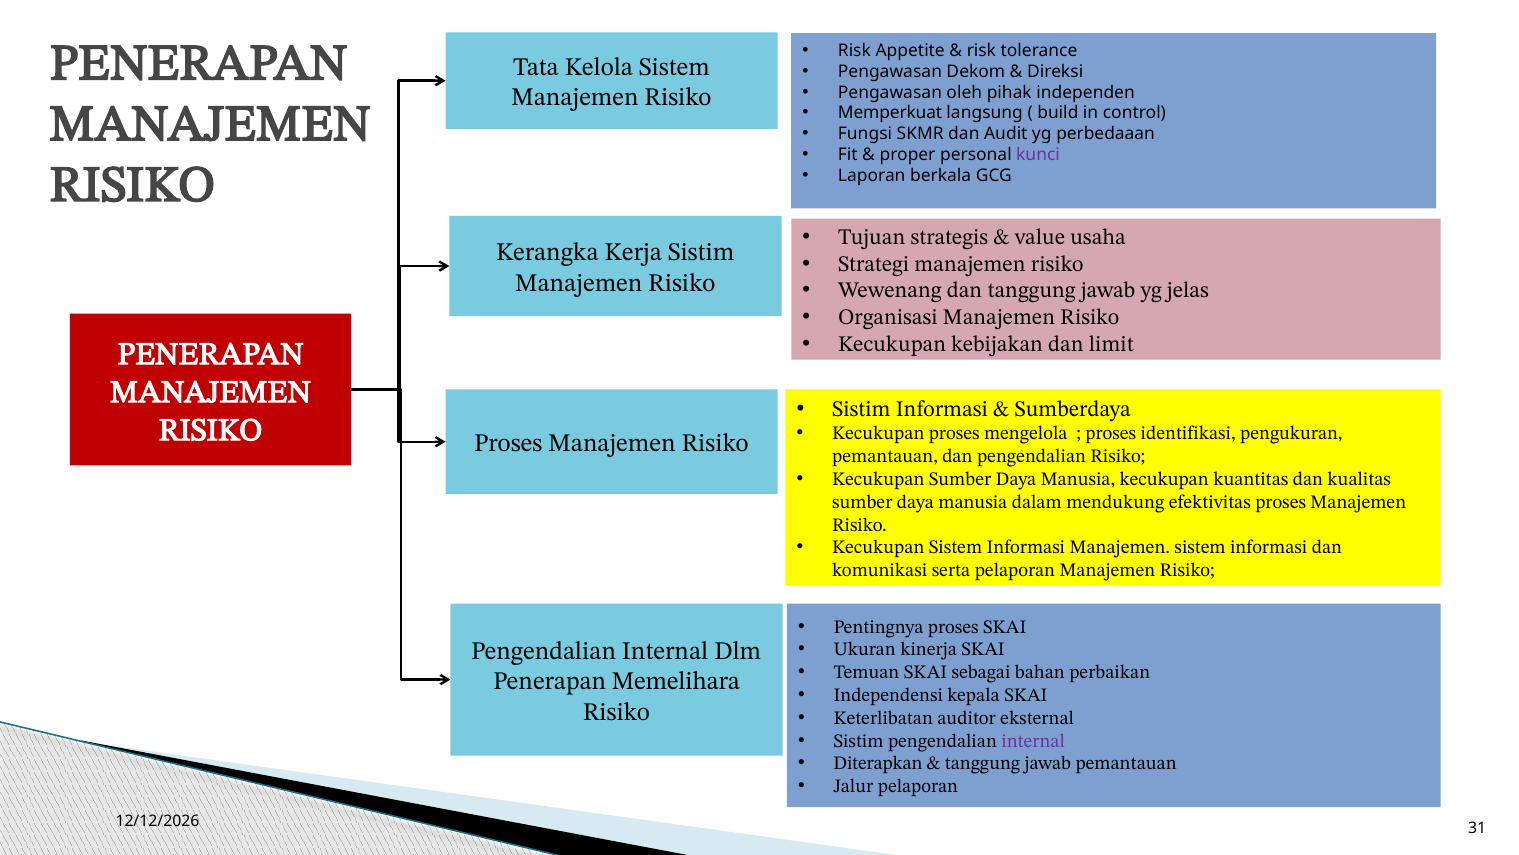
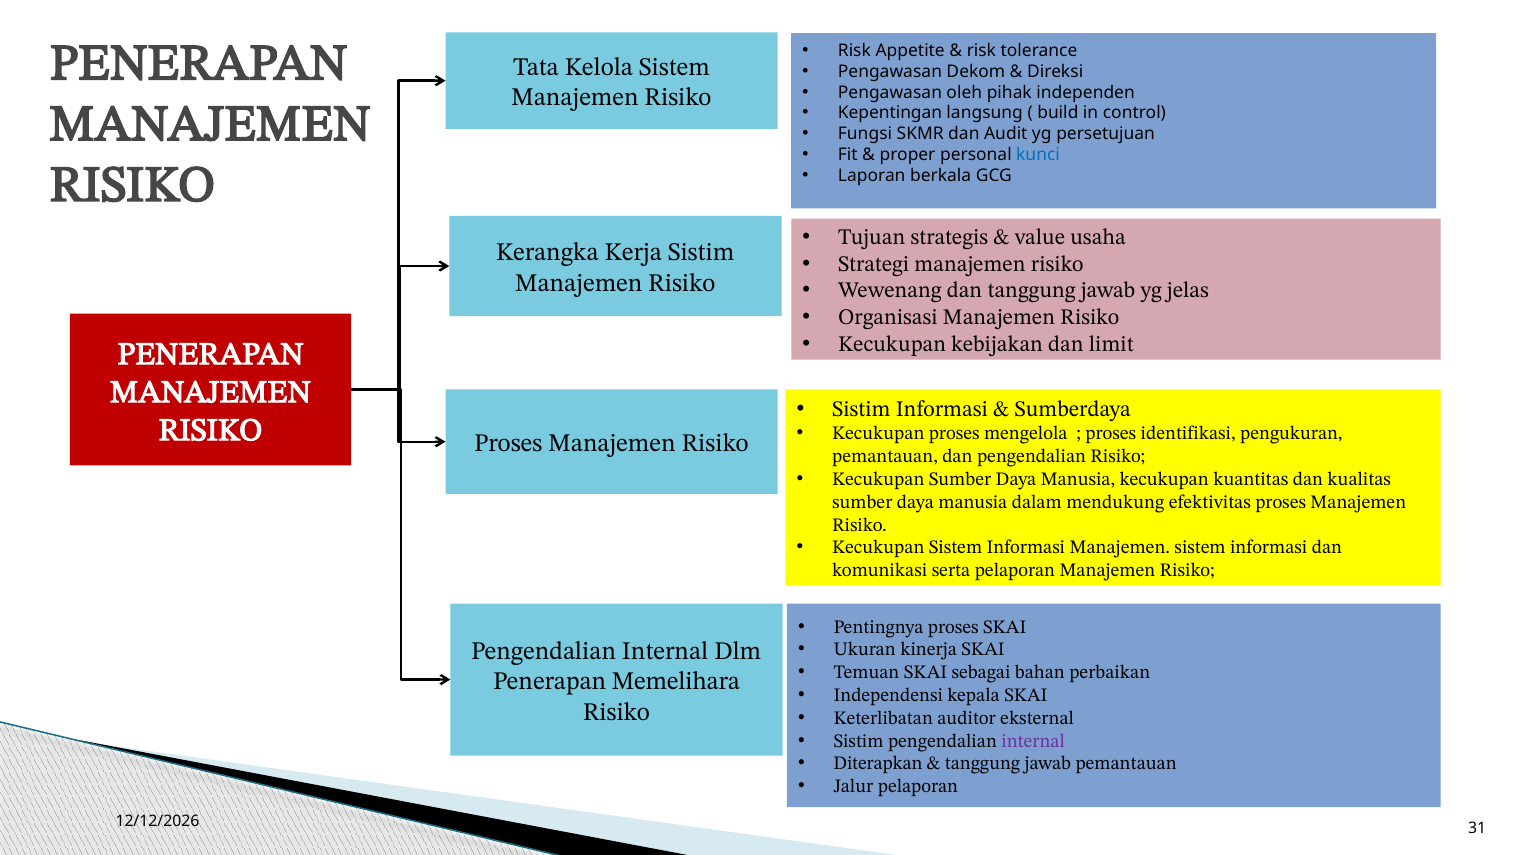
Memperkuat: Memperkuat -> Kepentingan
perbedaaan: perbedaaan -> persetujuan
kunci colour: purple -> blue
